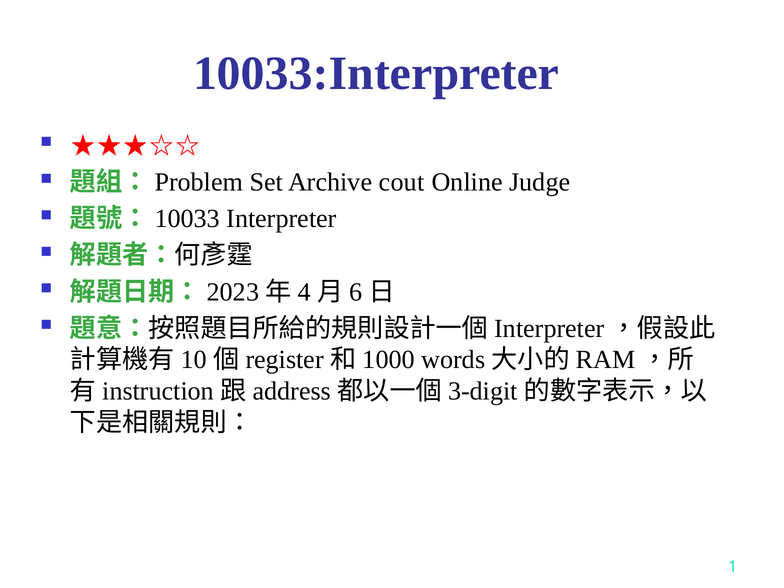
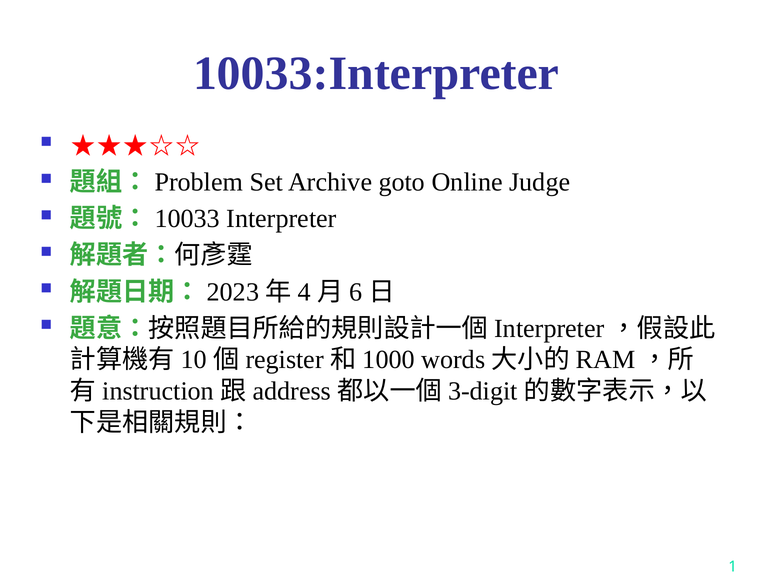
cout: cout -> goto
